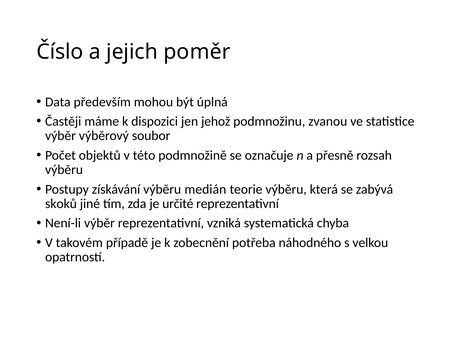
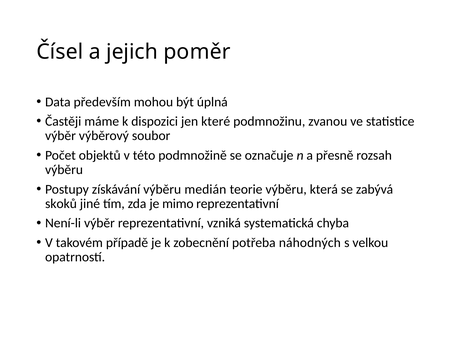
Číslo: Číslo -> Čísel
jehož: jehož -> které
určité: určité -> mimo
náhodného: náhodného -> náhodných
